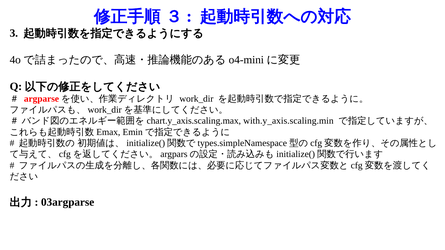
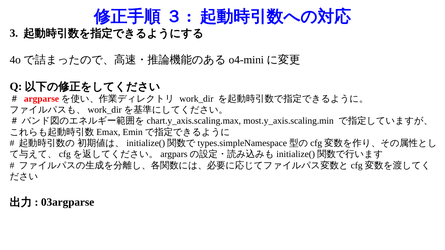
with.y_axis.scaling.min: with.y_axis.scaling.min -> most.y_axis.scaling.min
